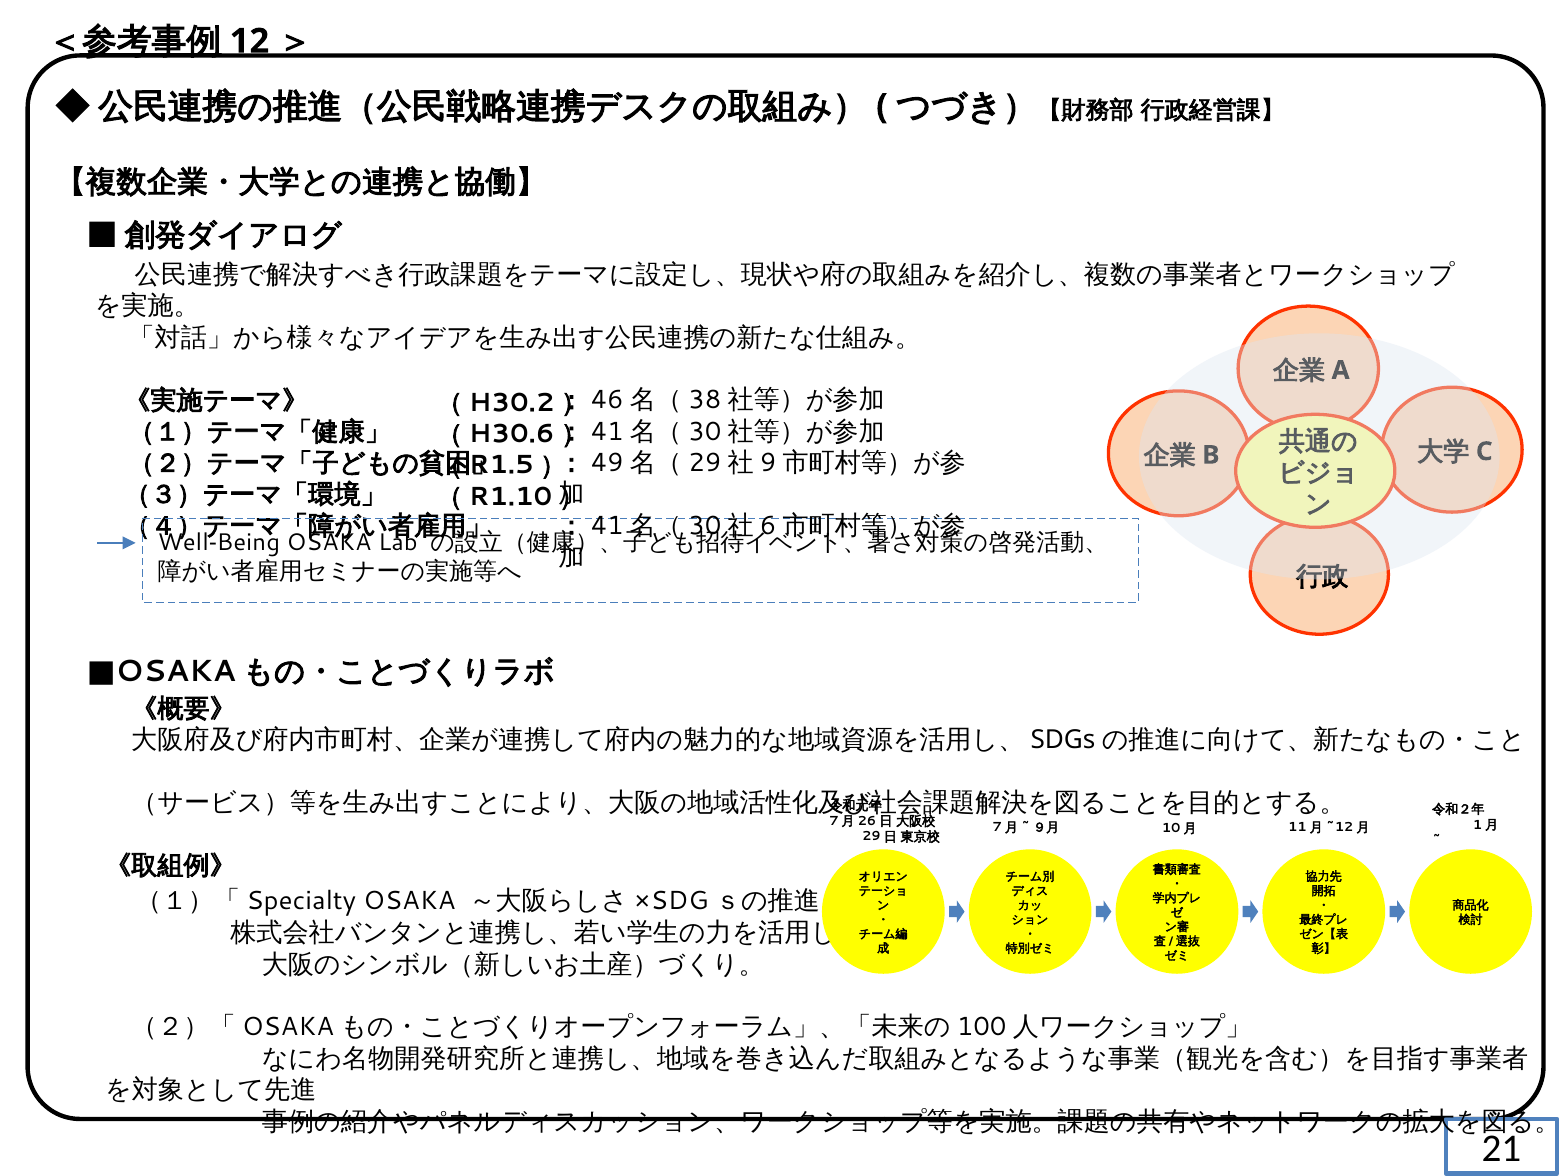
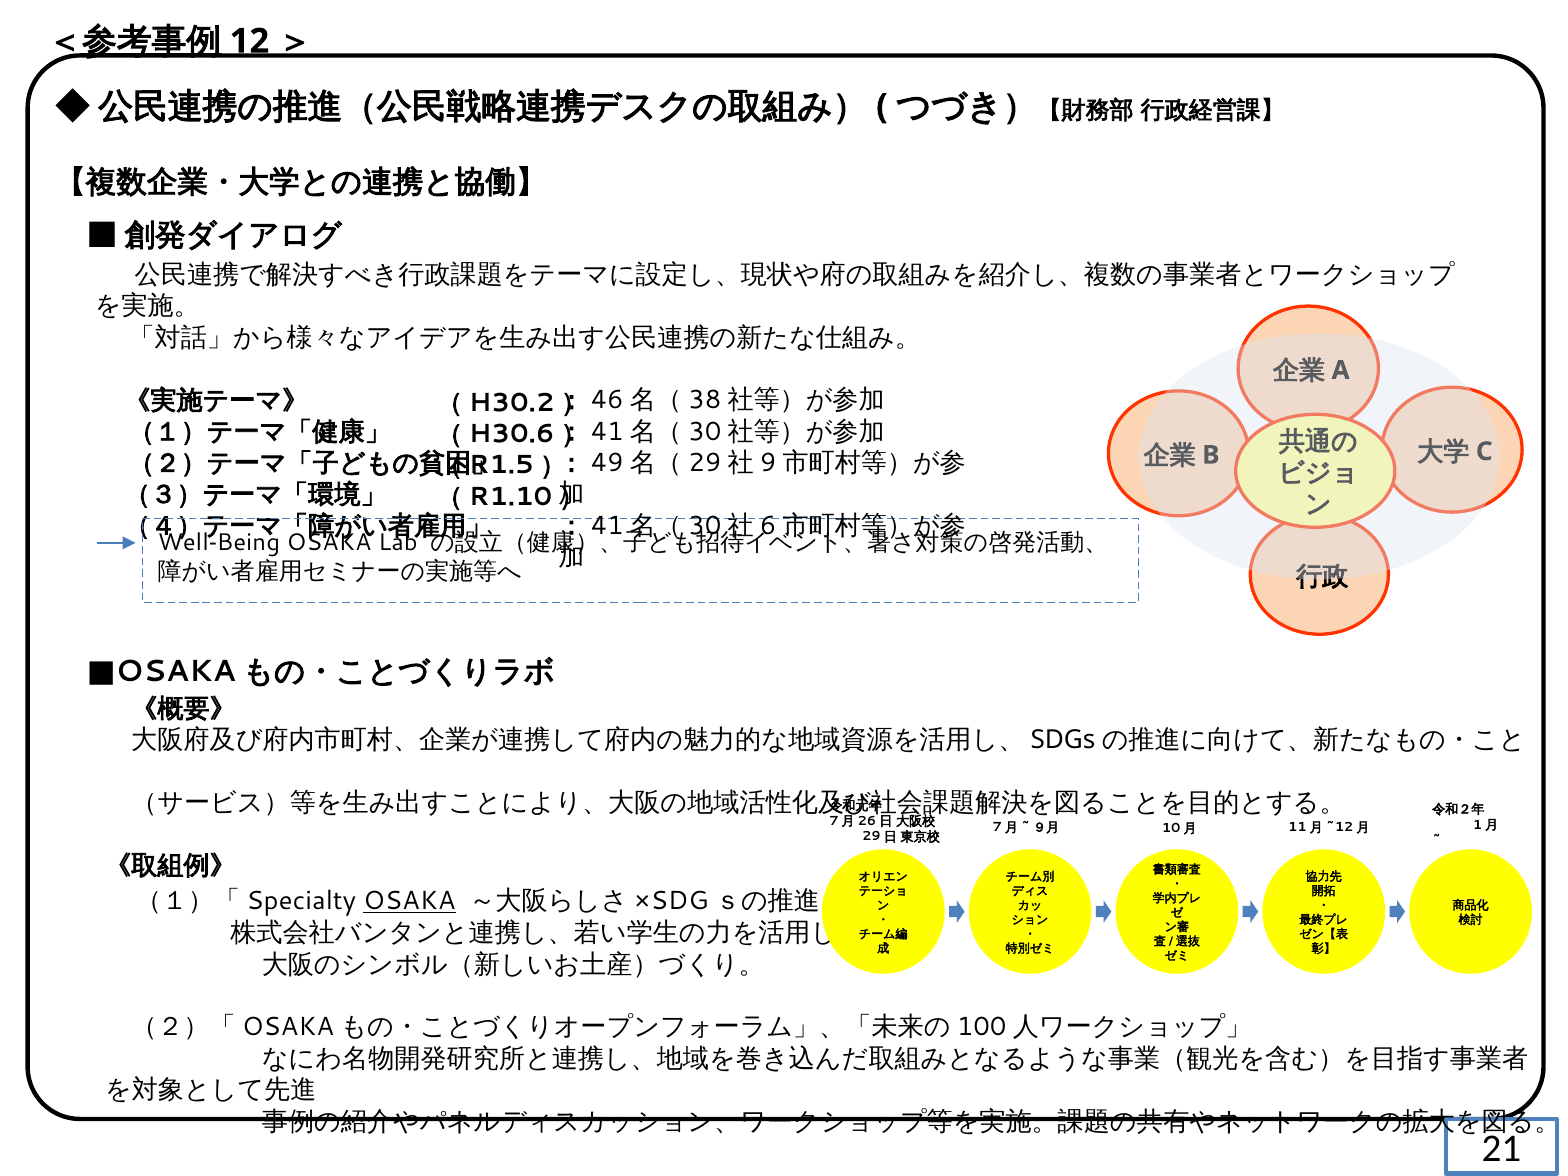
OSAKA at (409, 901) underline: none -> present
